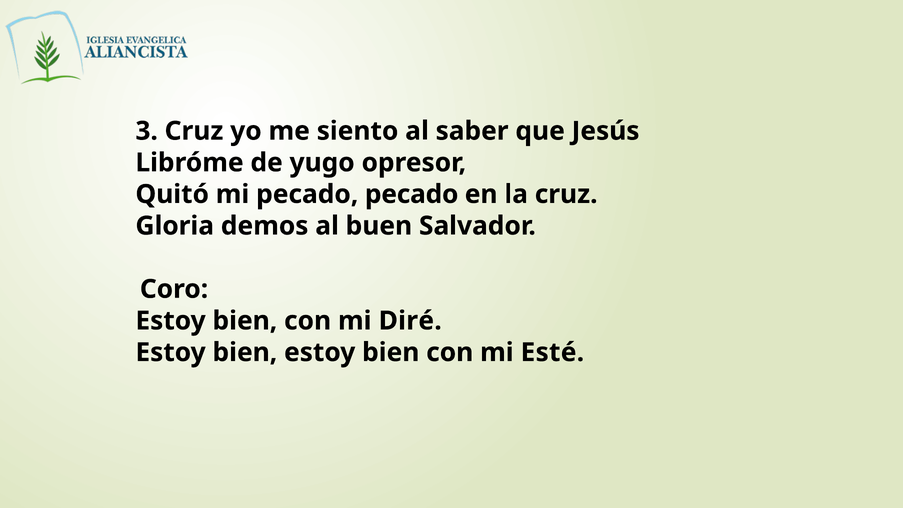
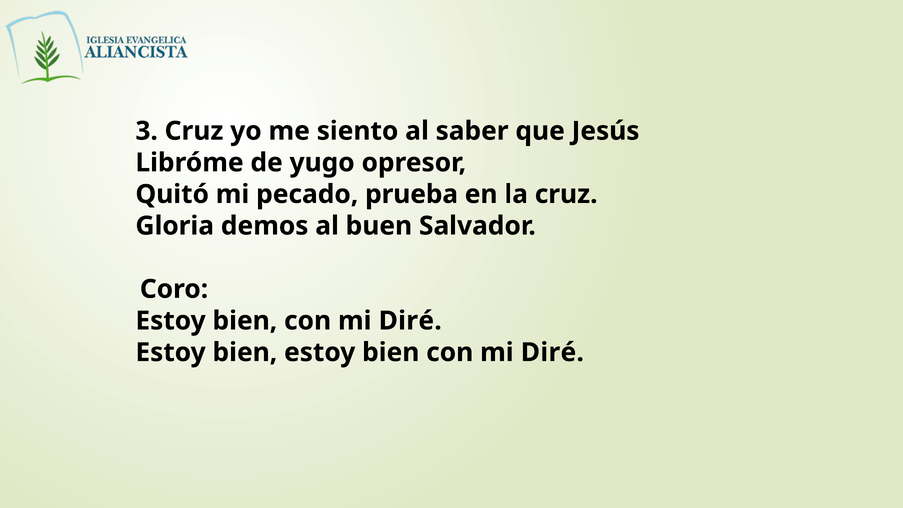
pecado pecado: pecado -> prueba
Esté at (552, 352): Esté -> Diré
